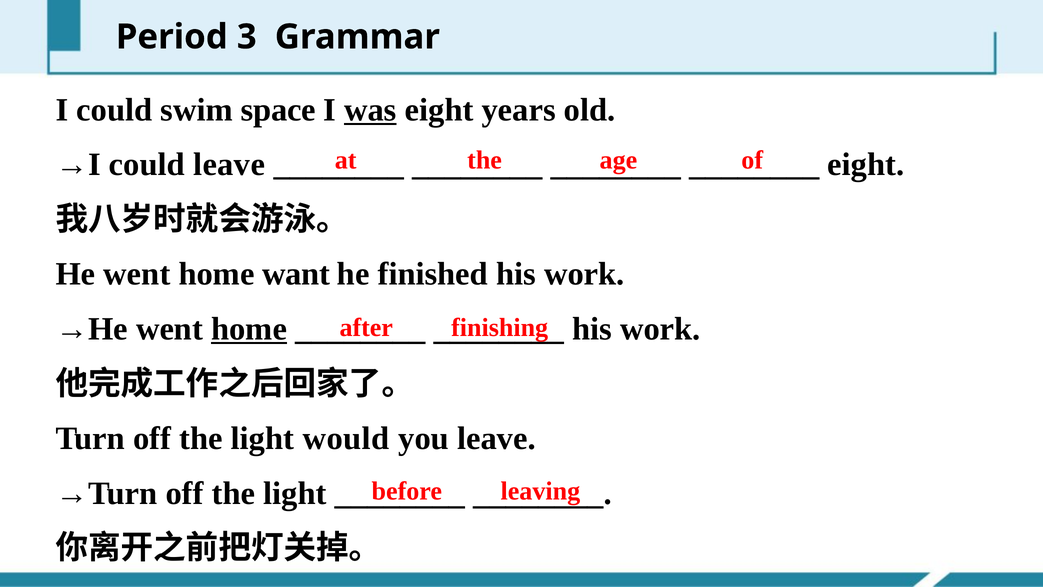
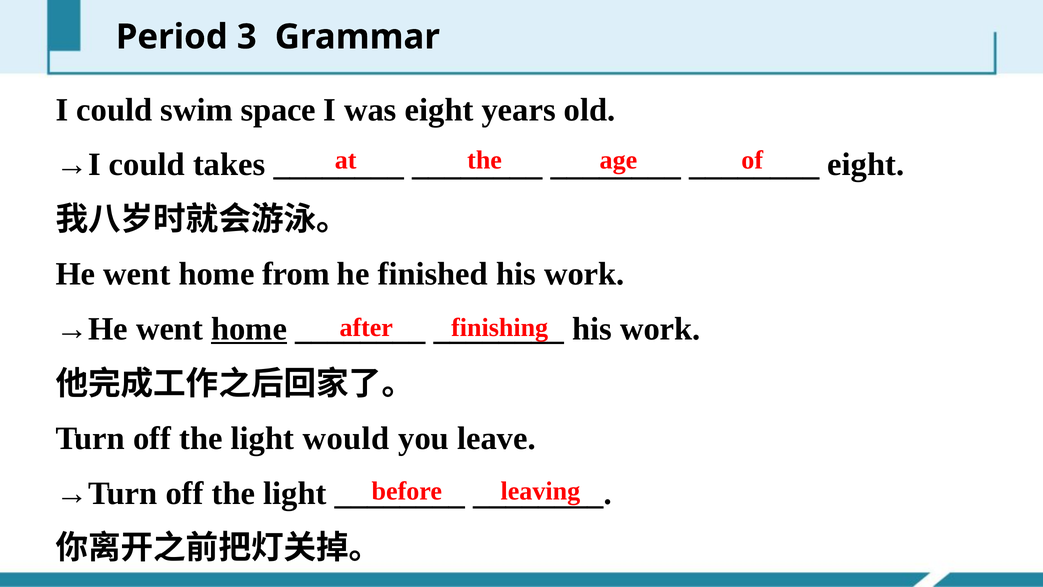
was underline: present -> none
could leave: leave -> takes
want: want -> from
